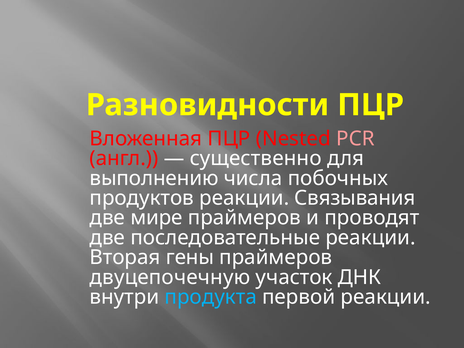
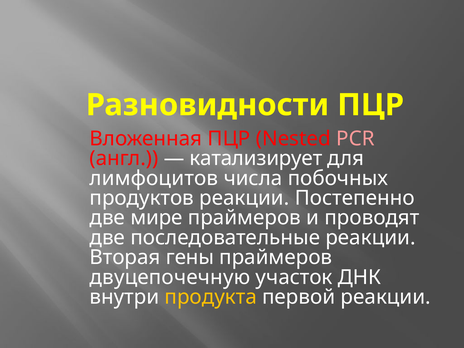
существенно: существенно -> катализирует
выполнению: выполнению -> лимфоцитов
Связывания: Связывания -> Постепенно
продукта colour: light blue -> yellow
